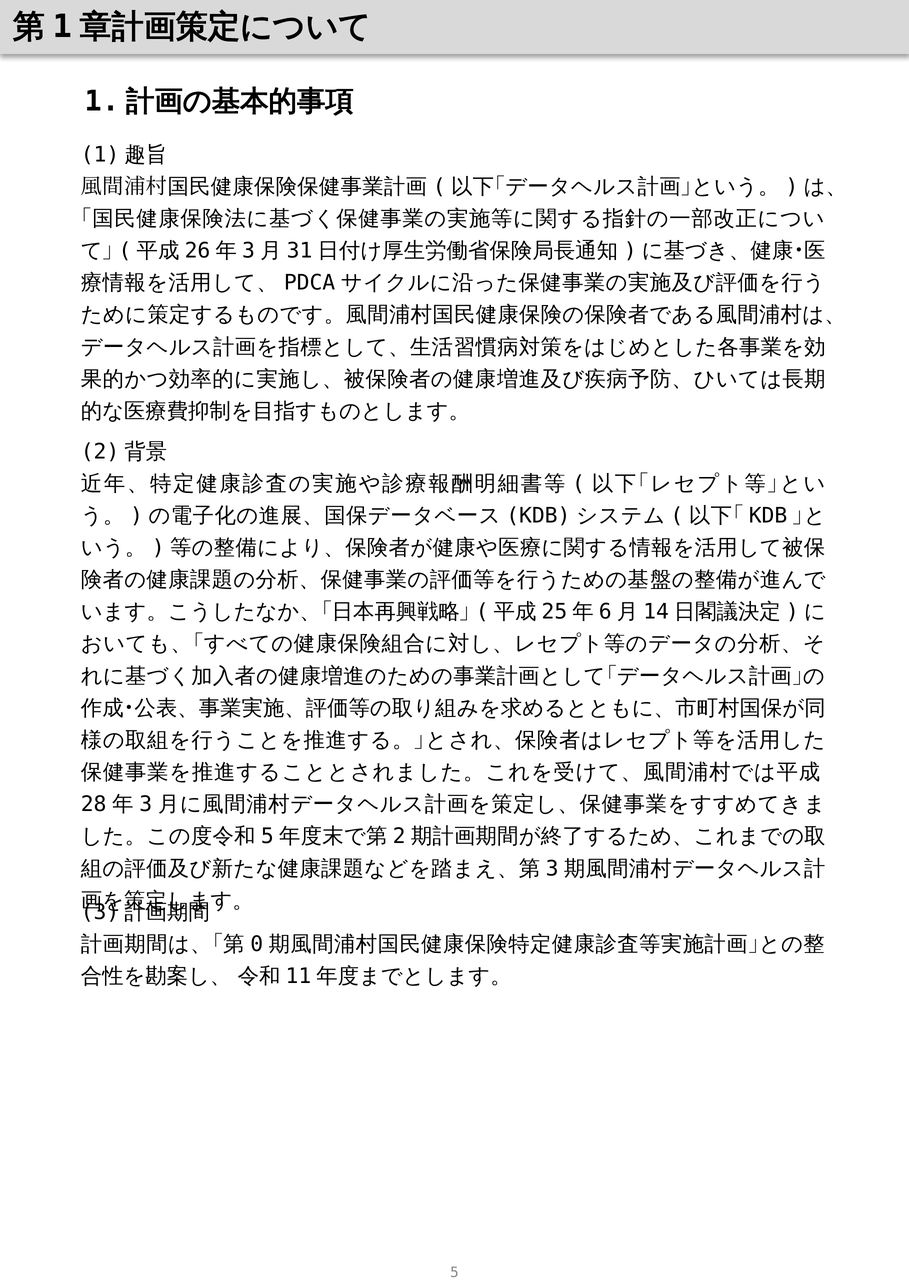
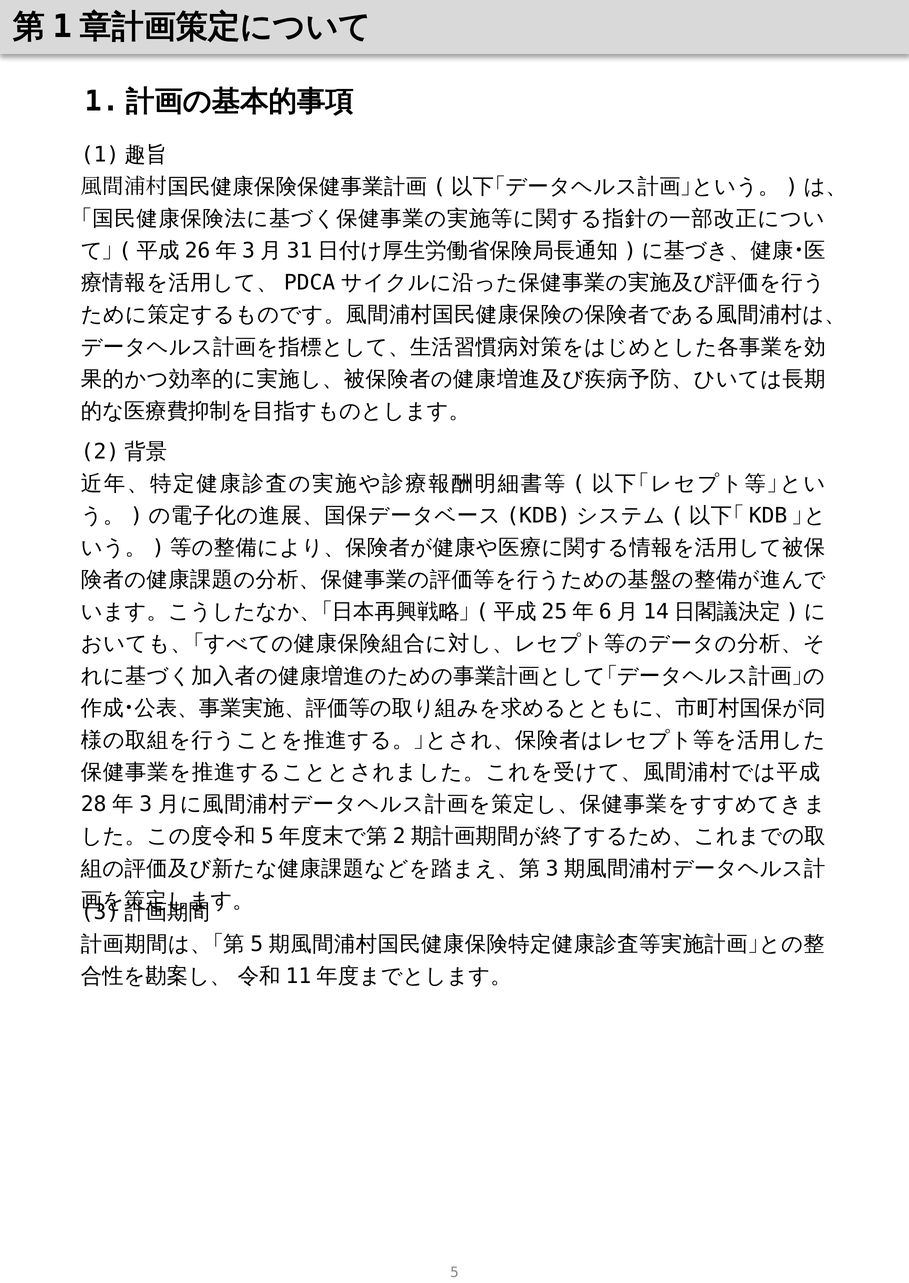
0 at (257, 944): 0 -> 5
